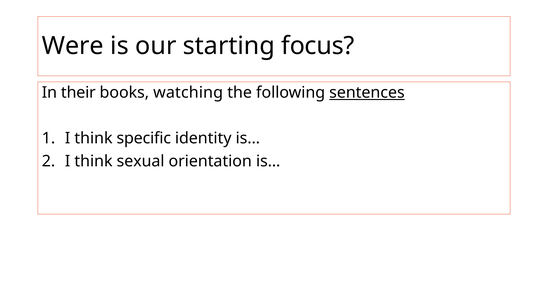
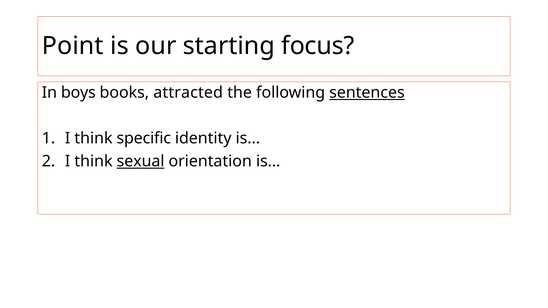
Were: Were -> Point
their: their -> boys
watching: watching -> attracted
sexual underline: none -> present
